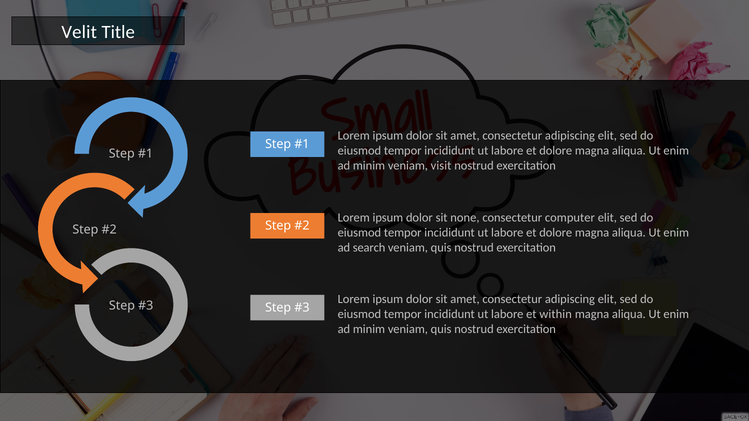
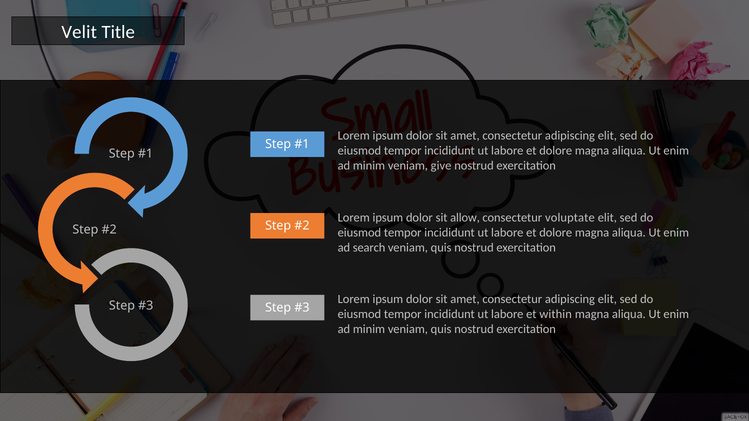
visit: visit -> give
none: none -> allow
computer: computer -> voluptate
